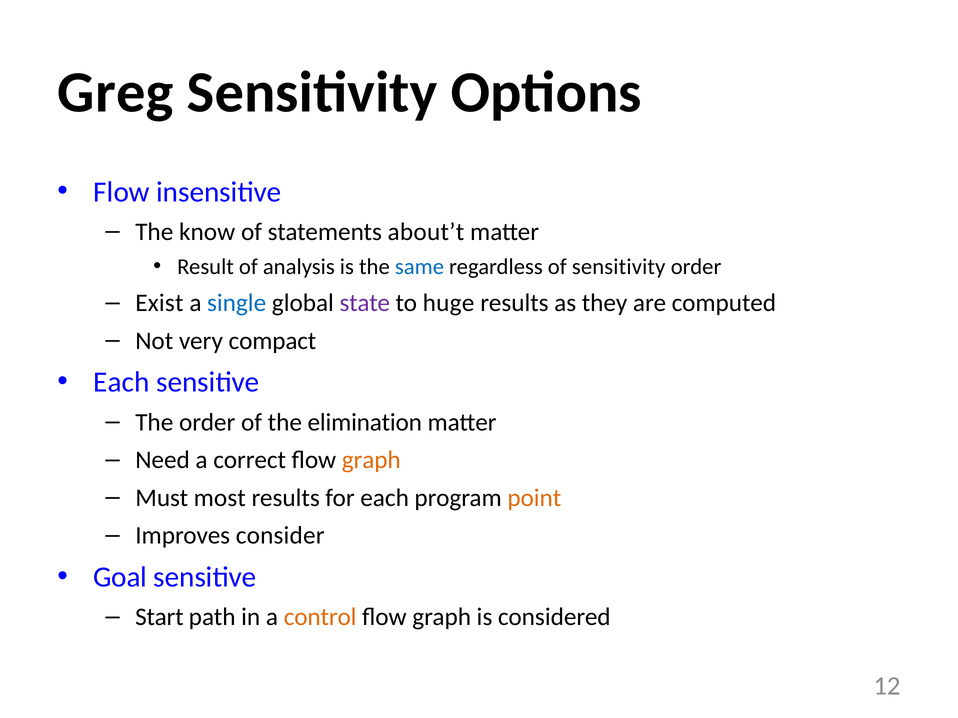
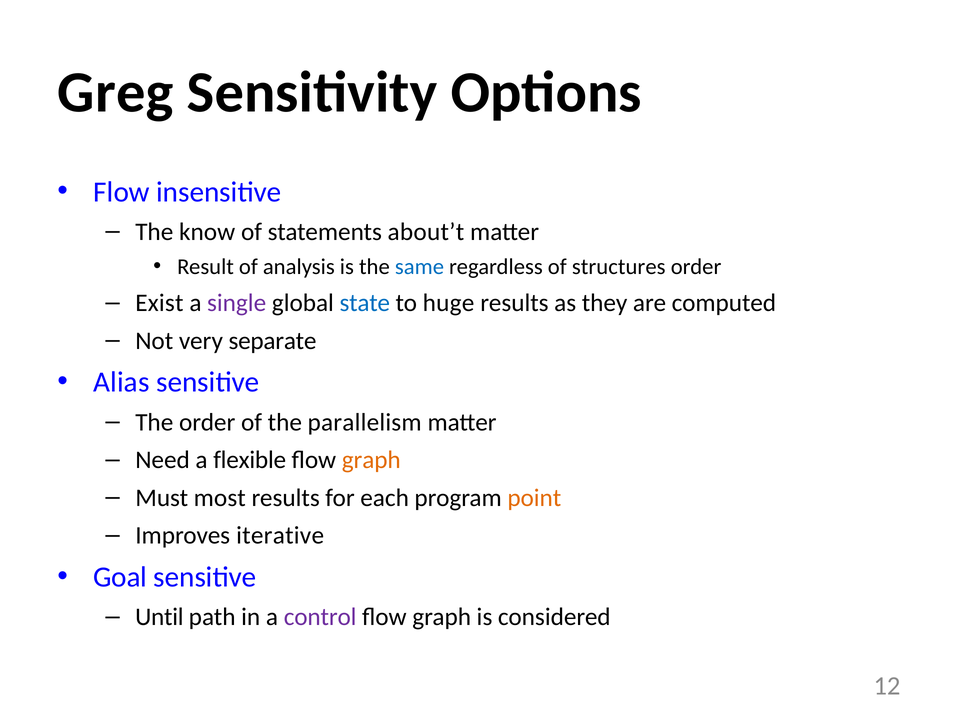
of sensitivity: sensitivity -> structures
single colour: blue -> purple
state colour: purple -> blue
compact: compact -> separate
Each at (121, 383): Each -> Alias
elimination: elimination -> parallelism
correct: correct -> flexible
consider: consider -> iterative
Start: Start -> Until
control colour: orange -> purple
